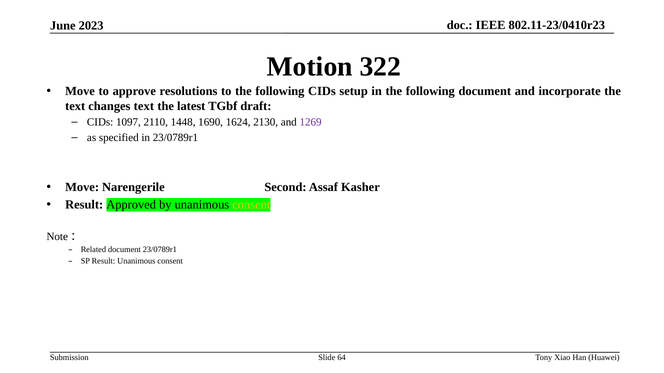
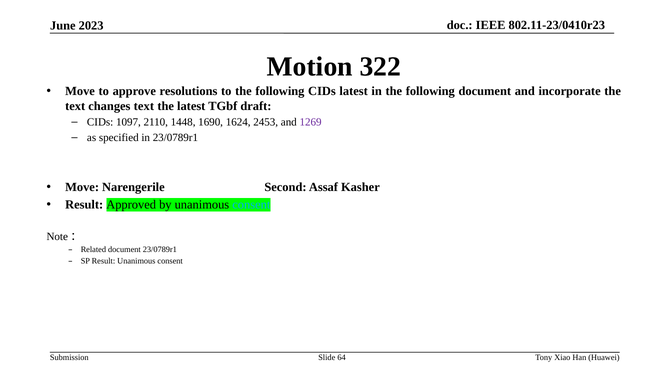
CIDs setup: setup -> latest
2130: 2130 -> 2453
consent at (251, 205) colour: yellow -> light blue
